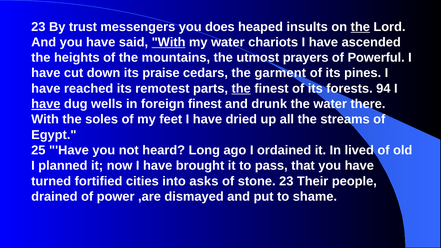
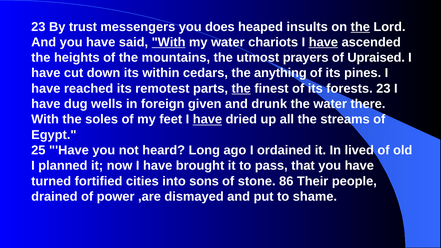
have at (323, 42) underline: none -> present
Powerful: Powerful -> Upraised
praise: praise -> within
garment: garment -> anything
forests 94: 94 -> 23
have at (46, 104) underline: present -> none
foreign finest: finest -> given
have at (207, 119) underline: none -> present
asks: asks -> sons
stone 23: 23 -> 86
